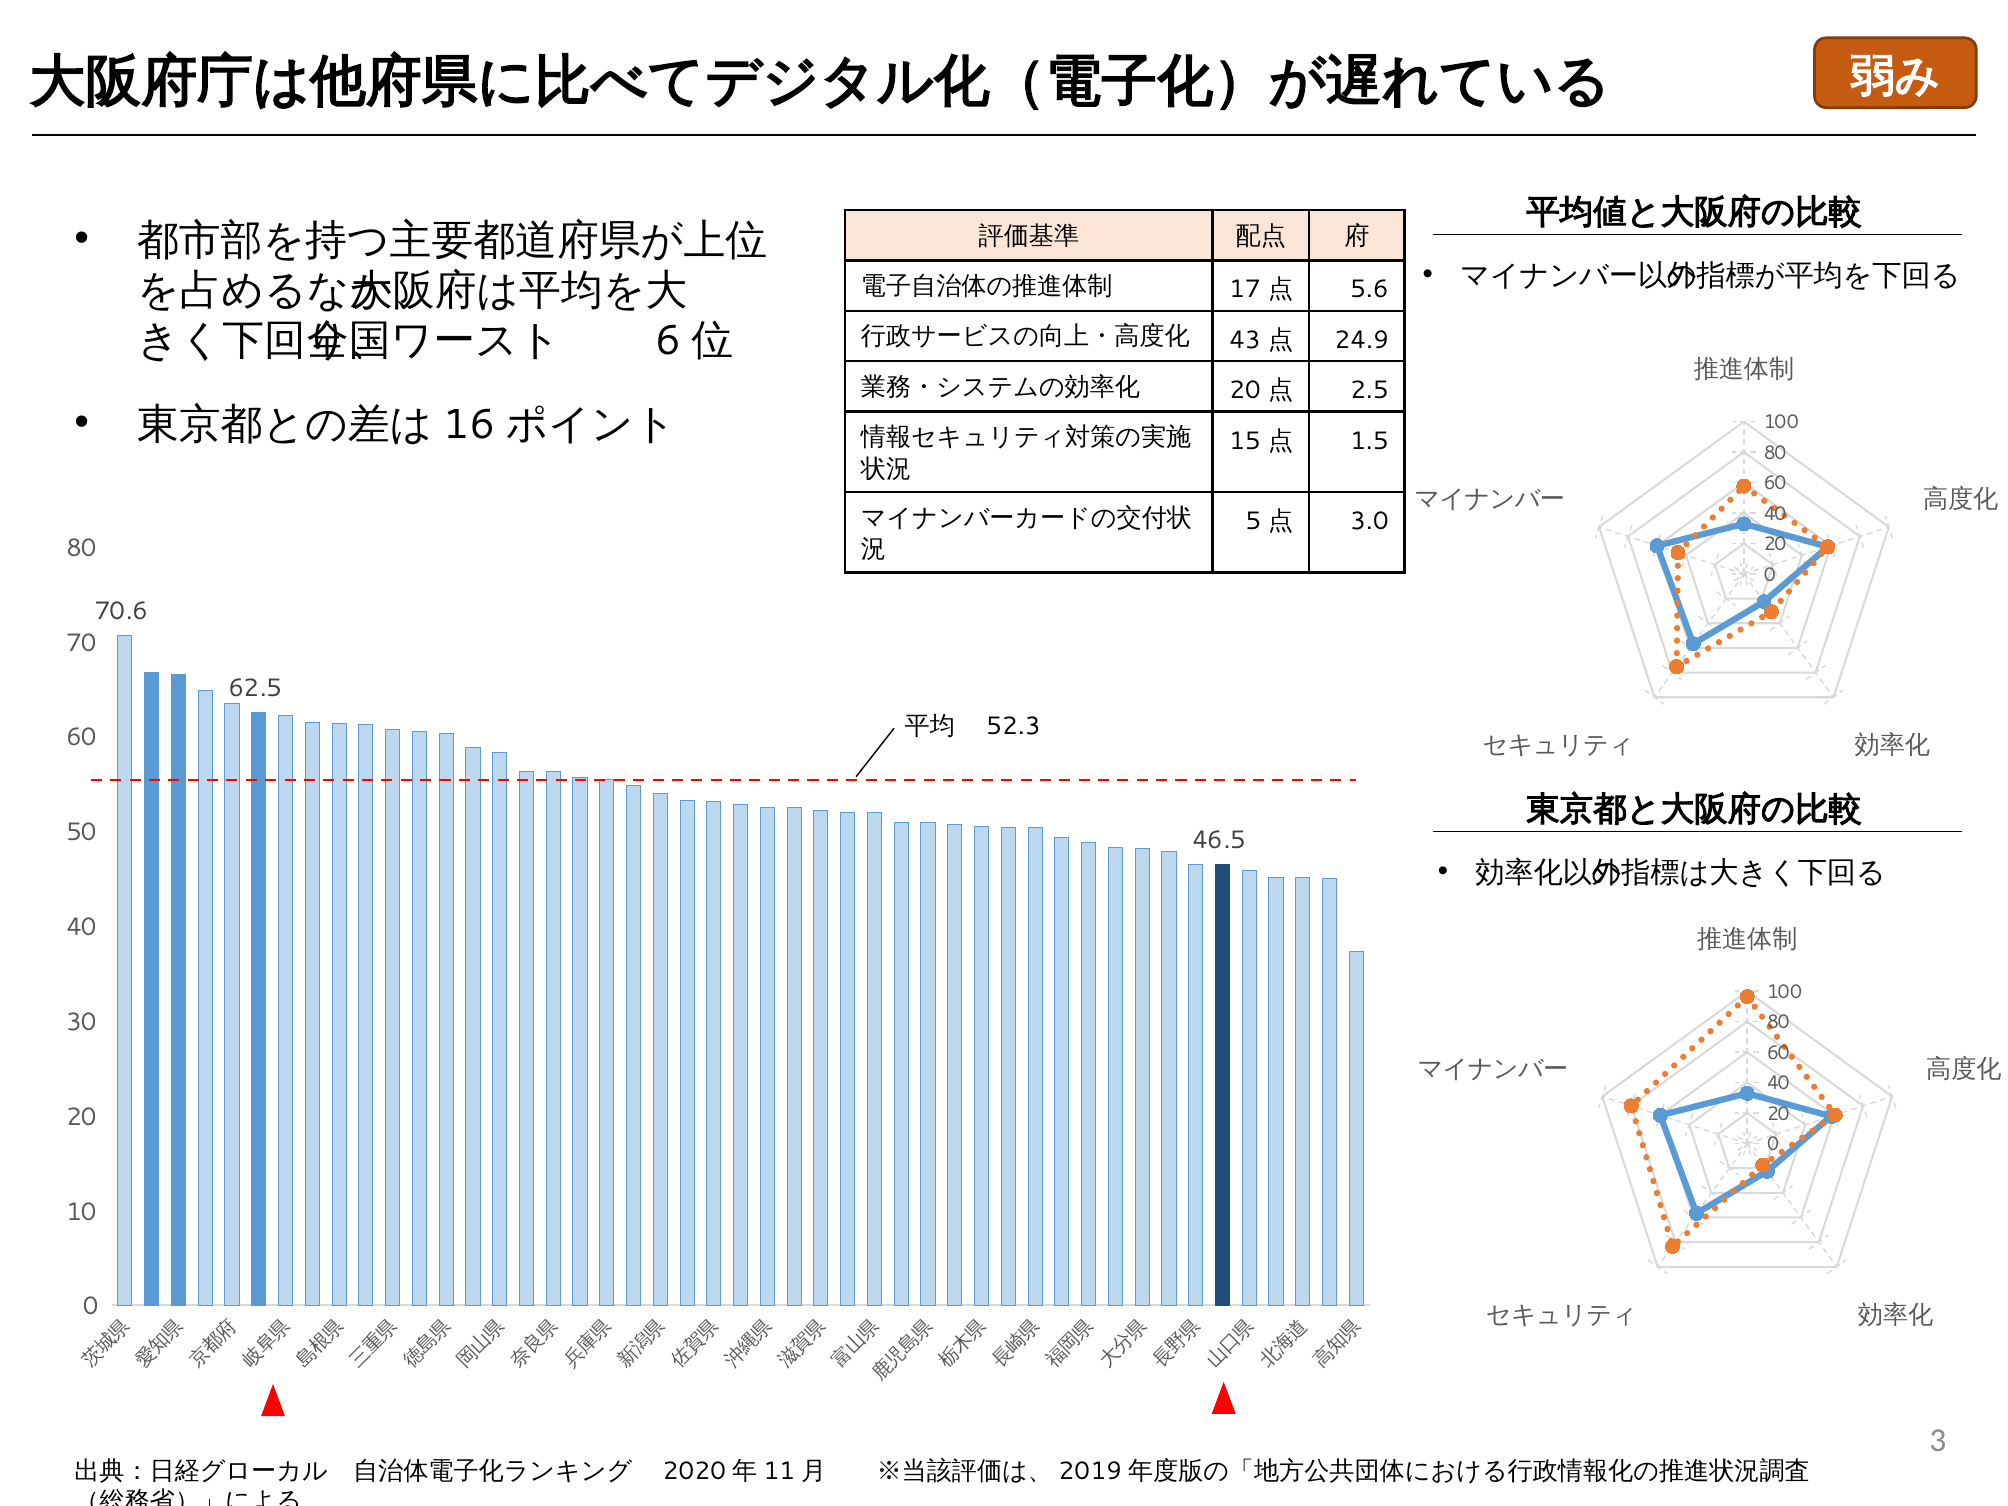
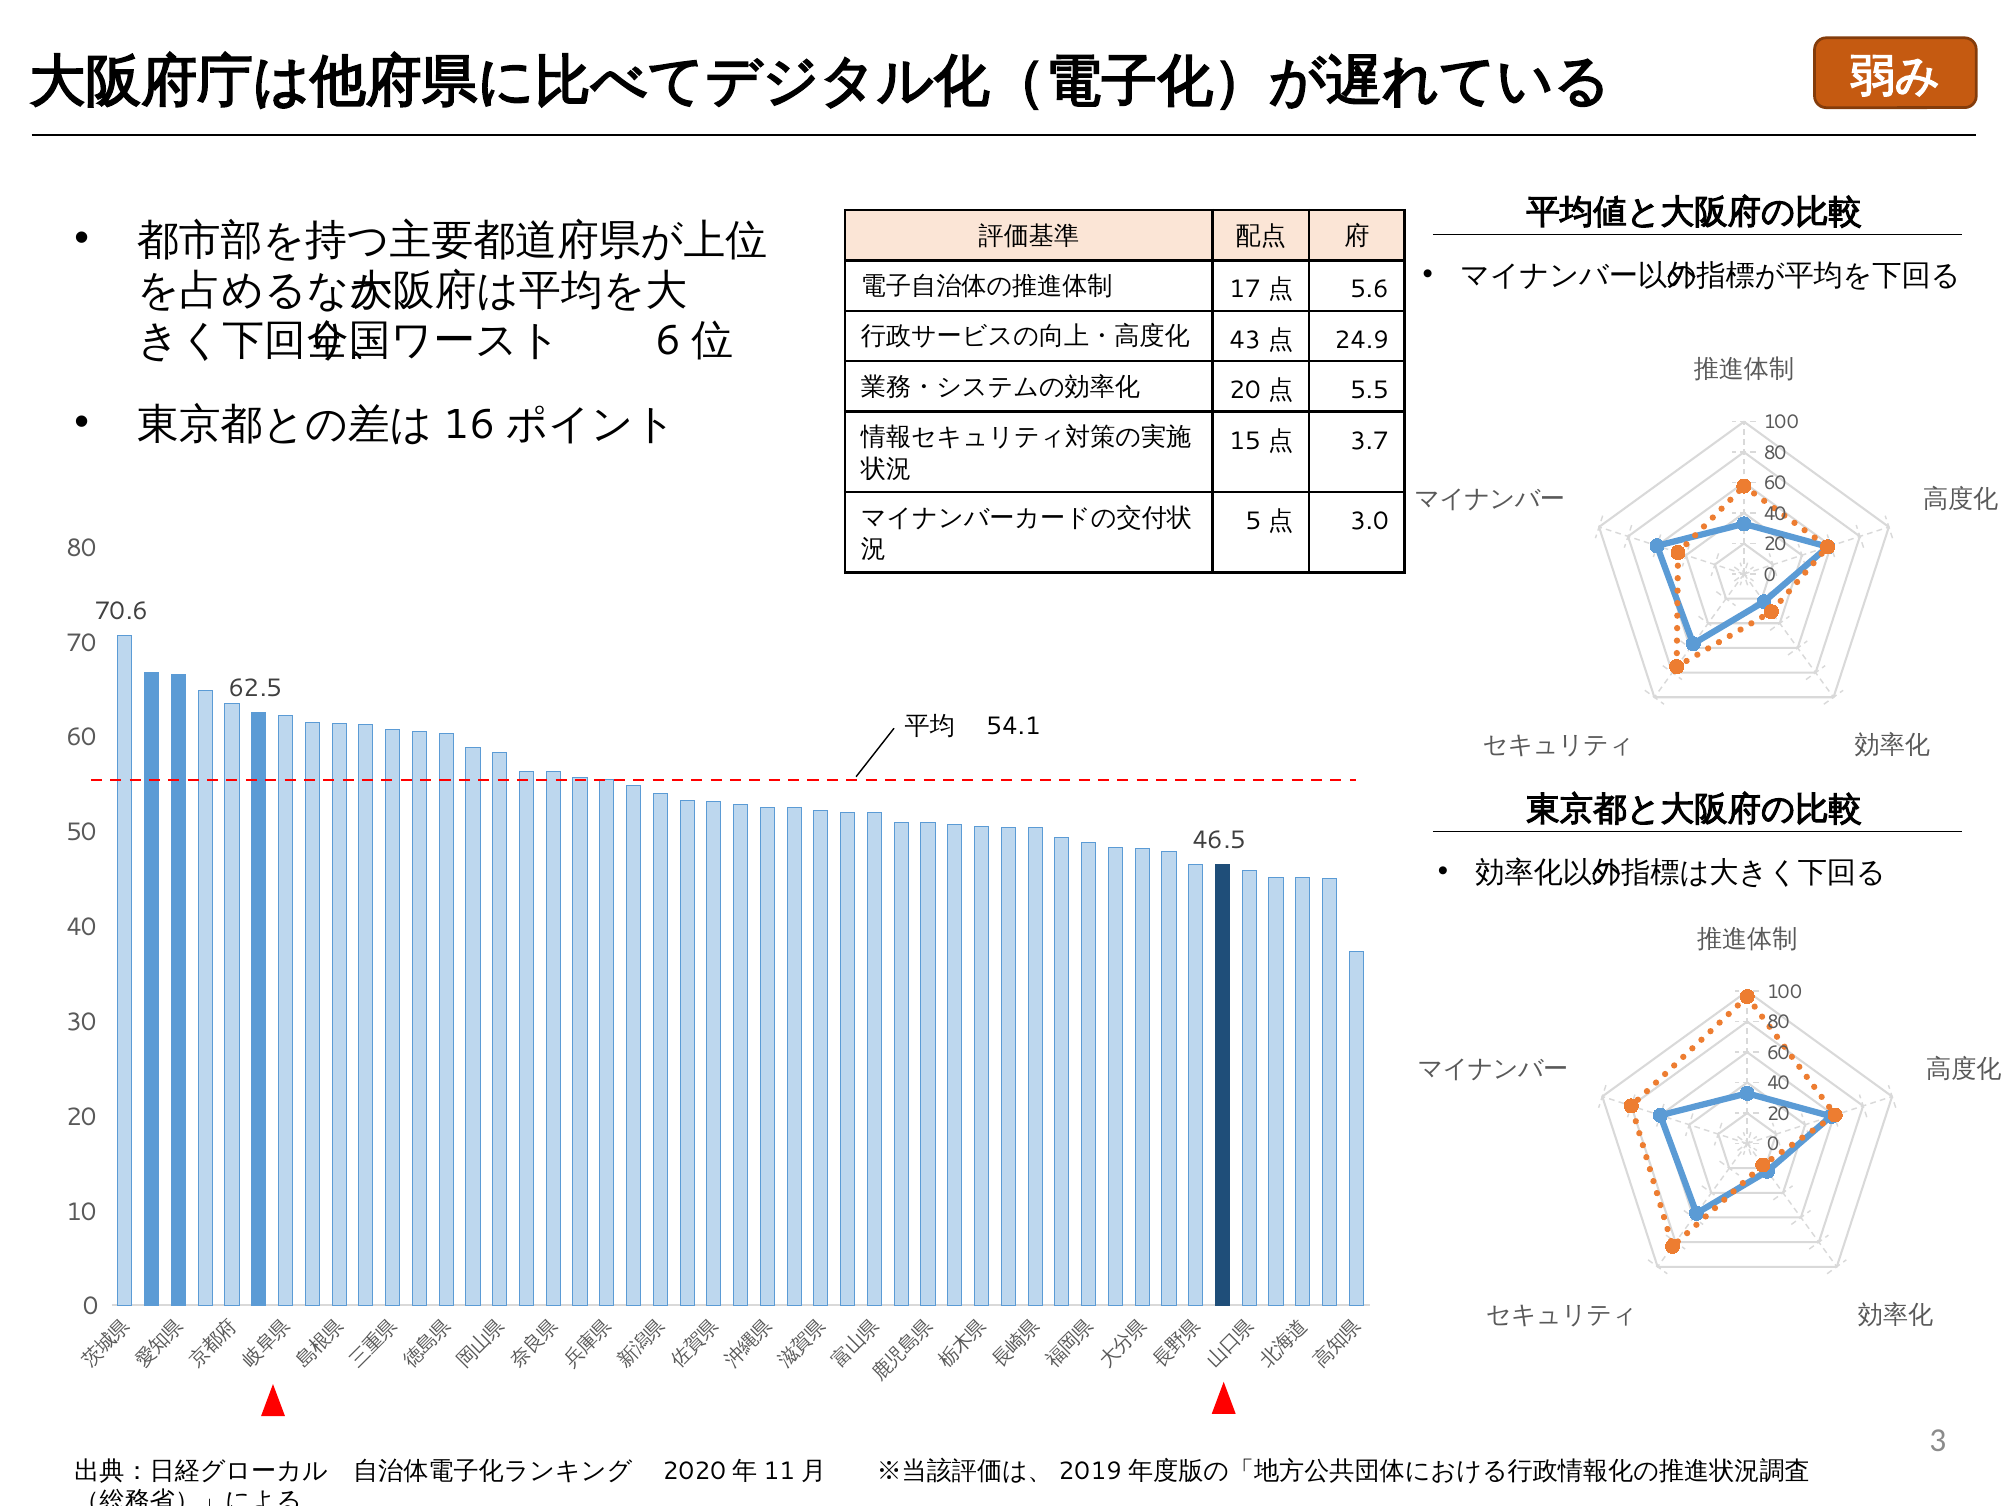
2.5: 2.5 -> 5.5
1.5: 1.5 -> 3.7
52.3: 52.3 -> 54.1
